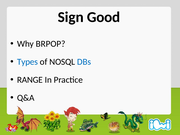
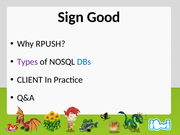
BRPOP: BRPOP -> RPUSH
Types colour: blue -> purple
RANGE: RANGE -> CLIENT
